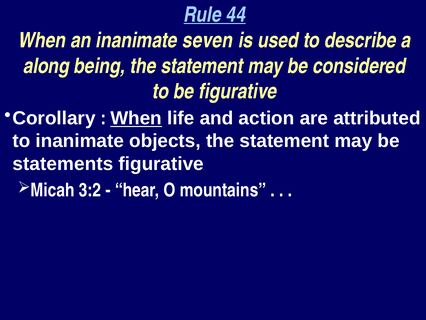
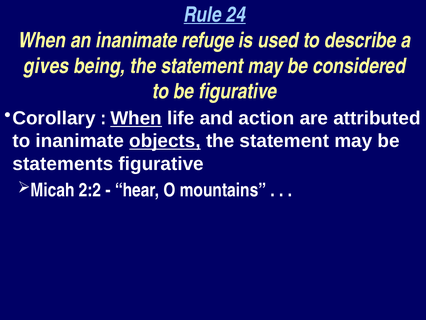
44: 44 -> 24
seven: seven -> refuge
along: along -> gives
objects underline: none -> present
3:2: 3:2 -> 2:2
